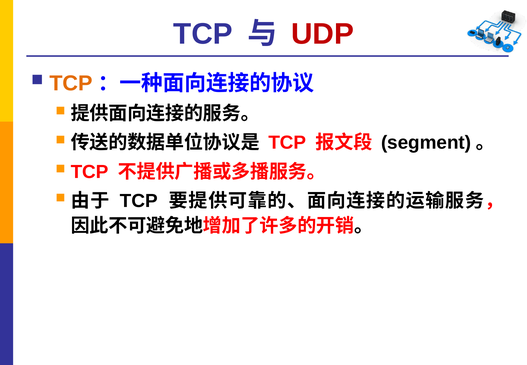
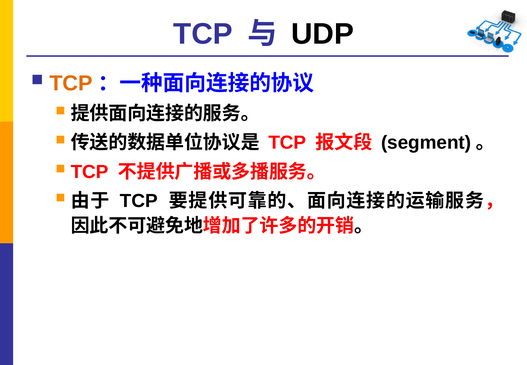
UDP colour: red -> black
